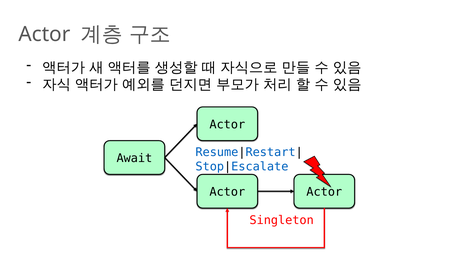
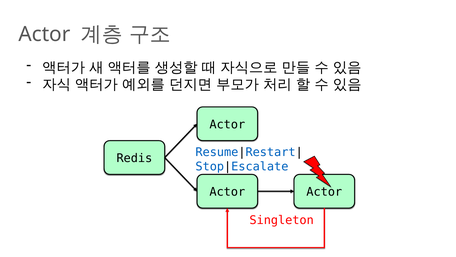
Await: Await -> Redis
